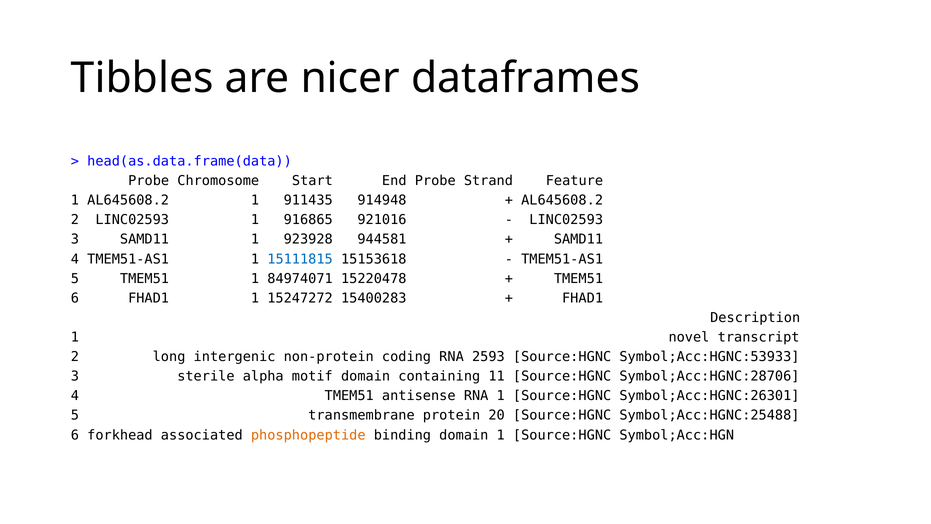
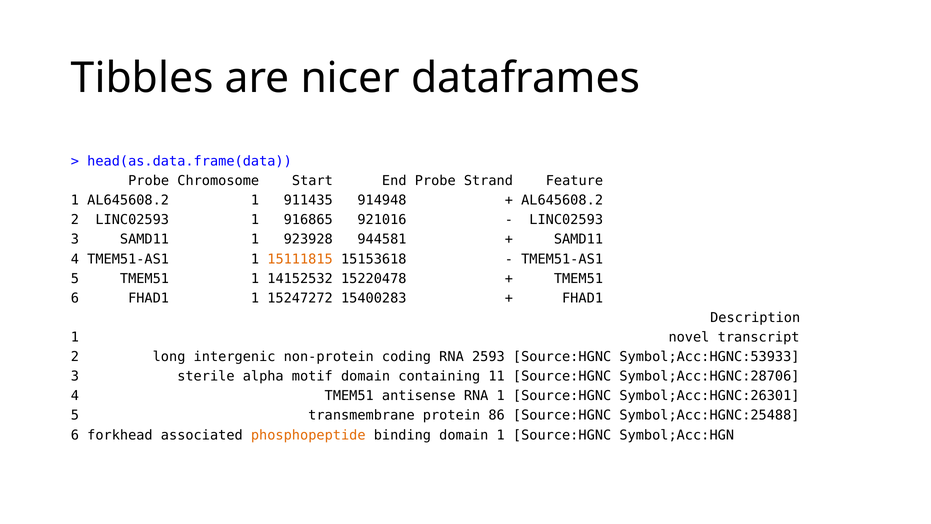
15111815 colour: blue -> orange
84974071: 84974071 -> 14152532
20: 20 -> 86
